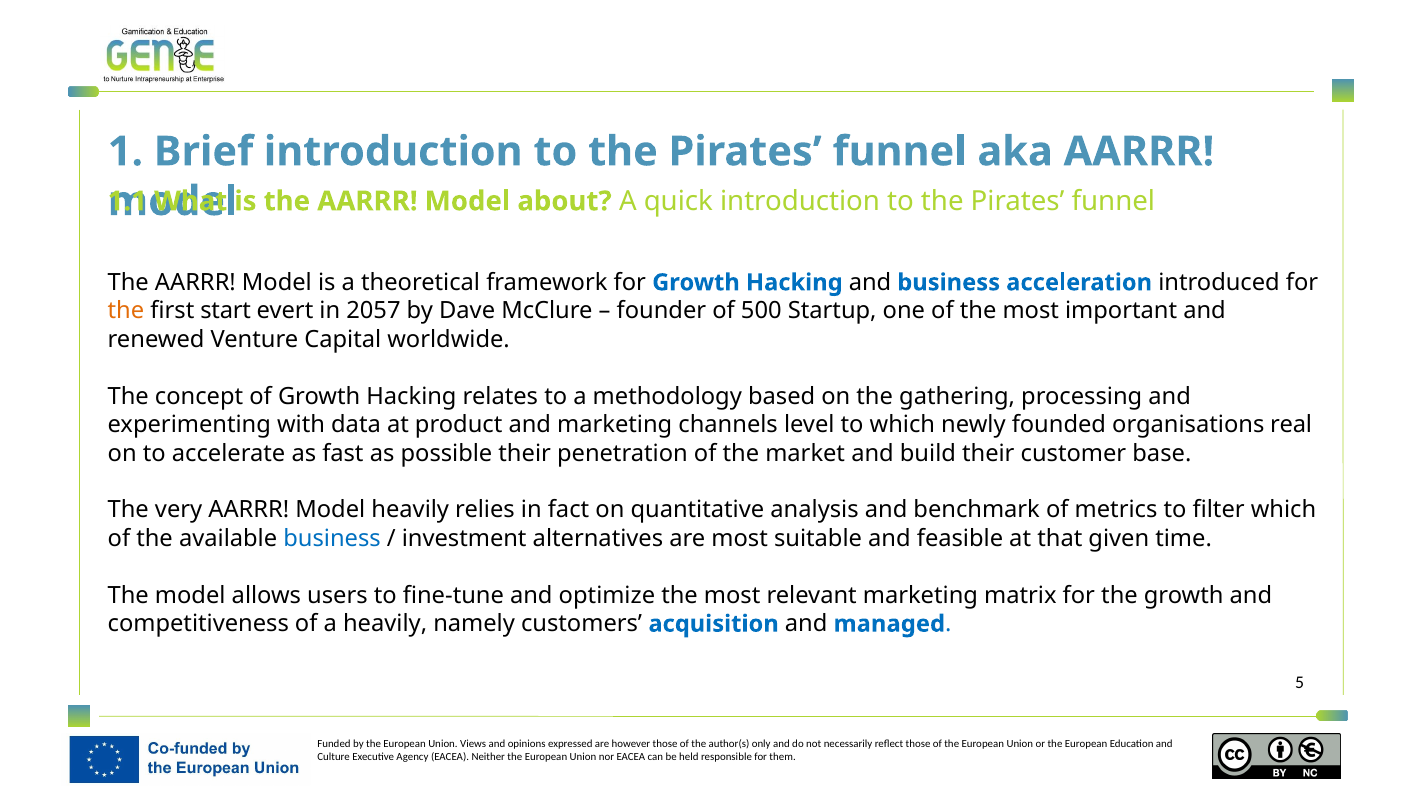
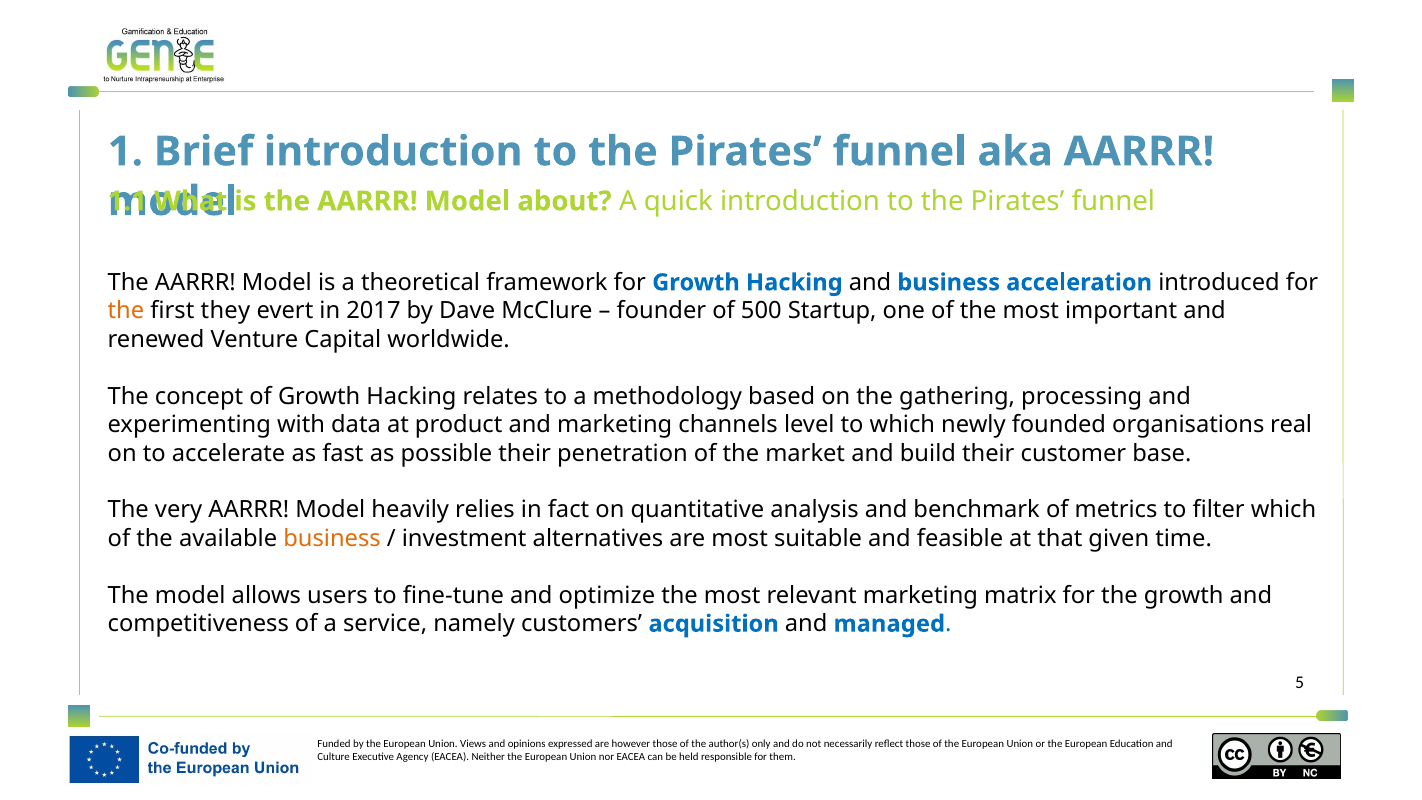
start: start -> they
2057: 2057 -> 2017
business at (332, 538) colour: blue -> orange
a heavily: heavily -> service
